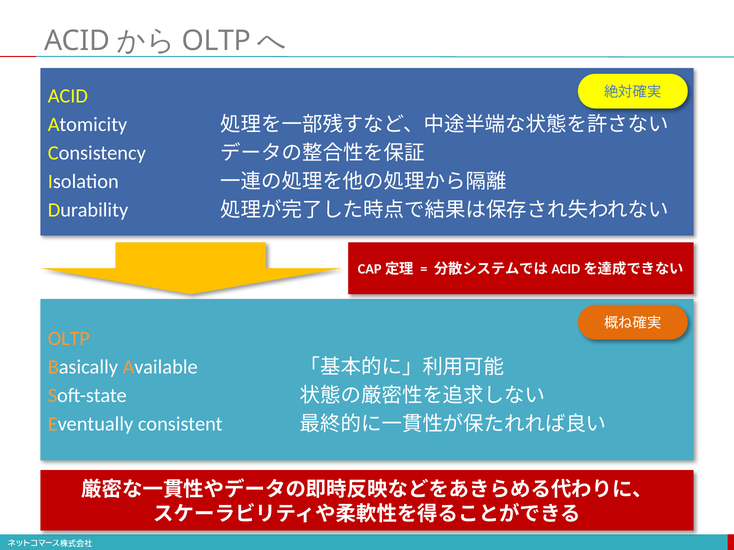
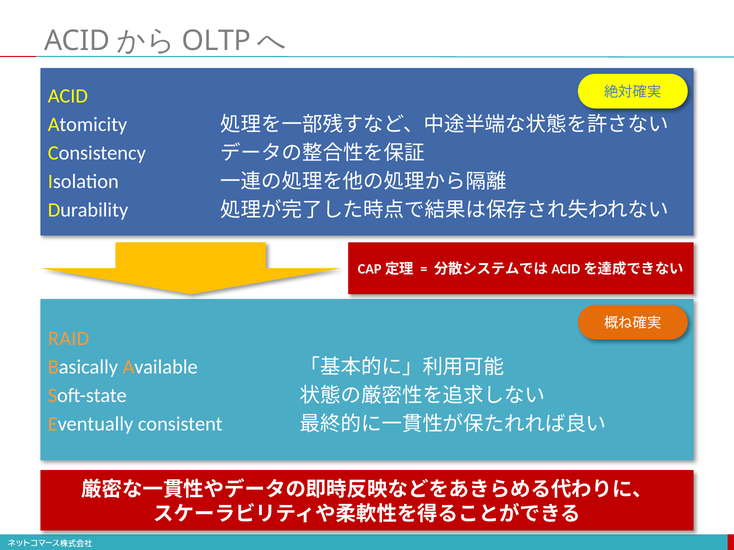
OLTP at (69, 339): OLTP -> RAID
